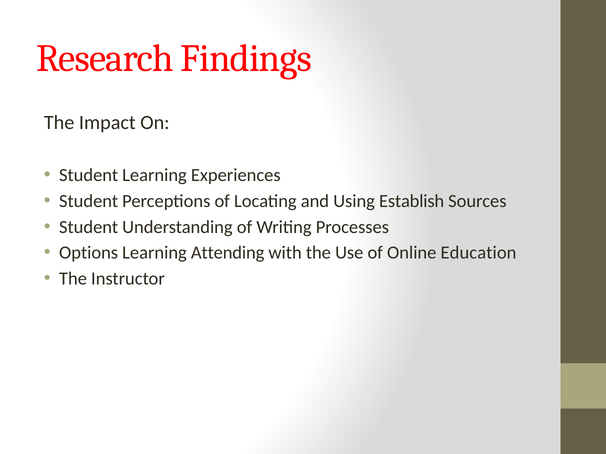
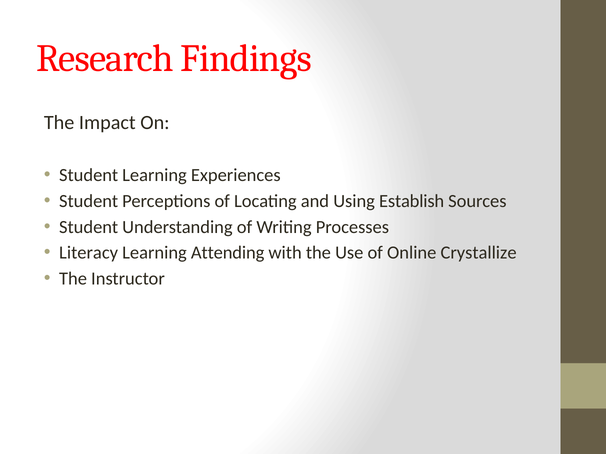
Options: Options -> Literacy
Education: Education -> Crystallize
